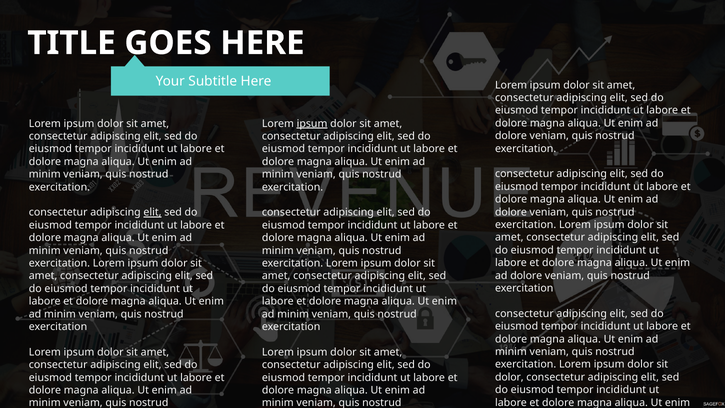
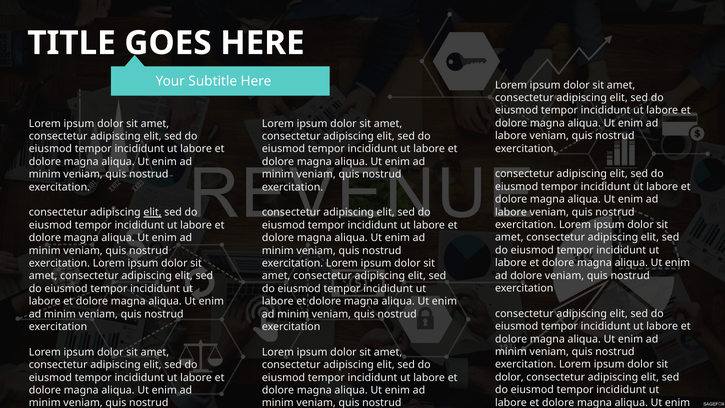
ipsum at (312, 123) underline: present -> none
dolore at (511, 136): dolore -> labore
dolore at (511, 212): dolore -> labore
